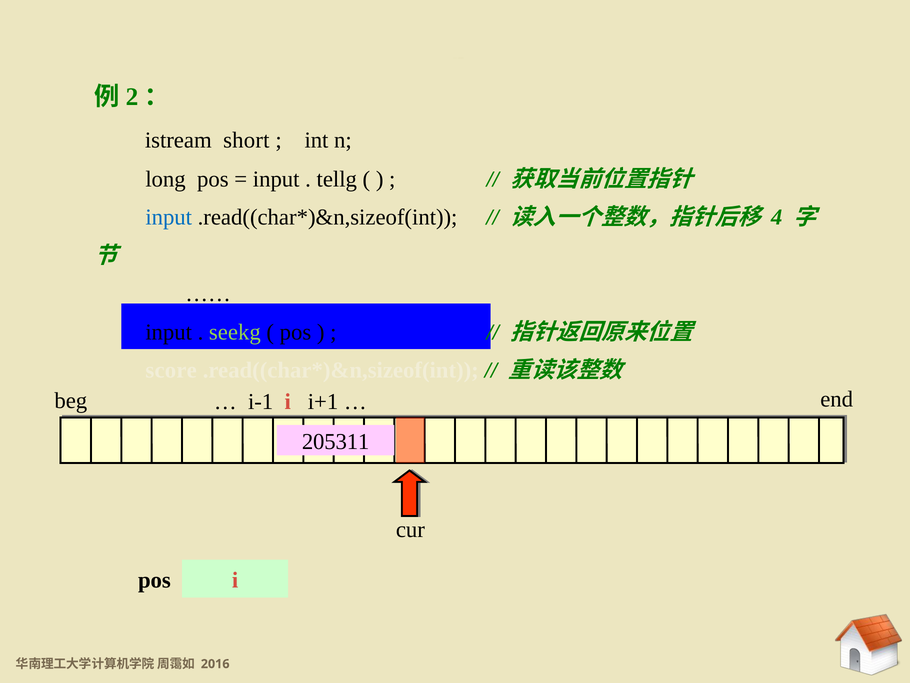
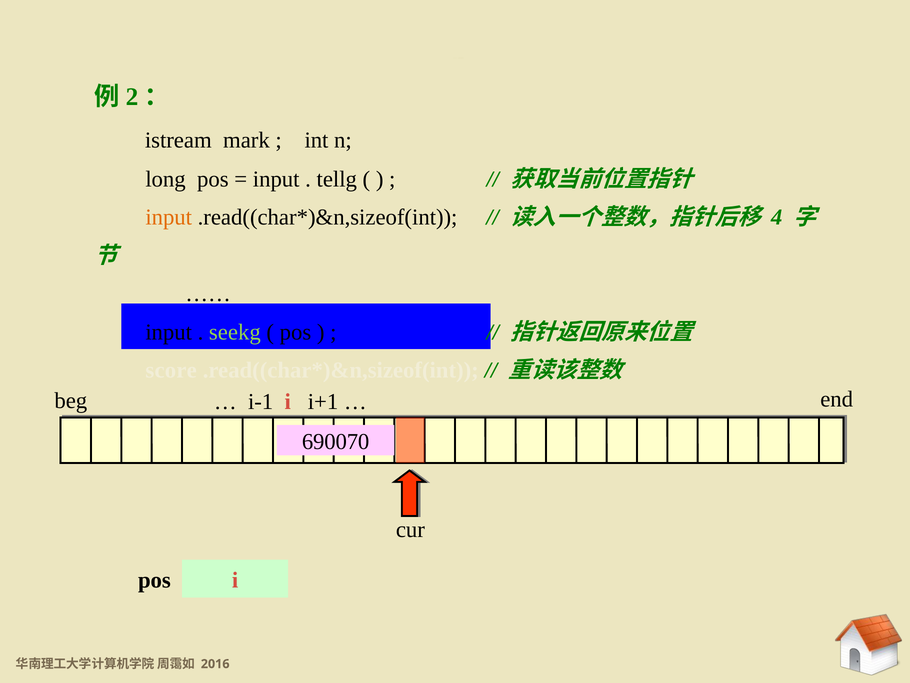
short: short -> mark
input at (169, 217) colour: blue -> orange
205311: 205311 -> 690070
